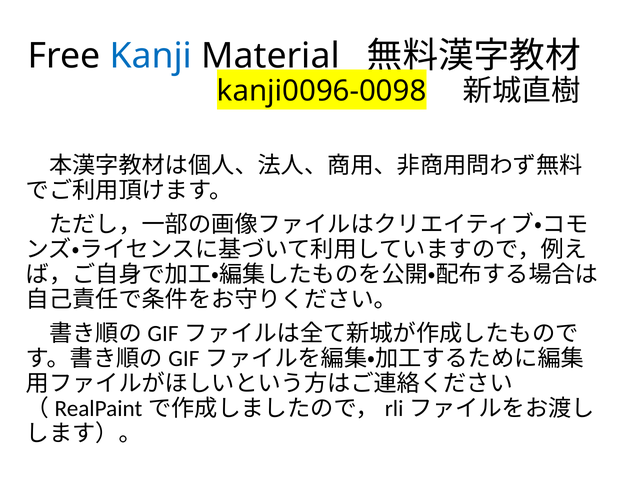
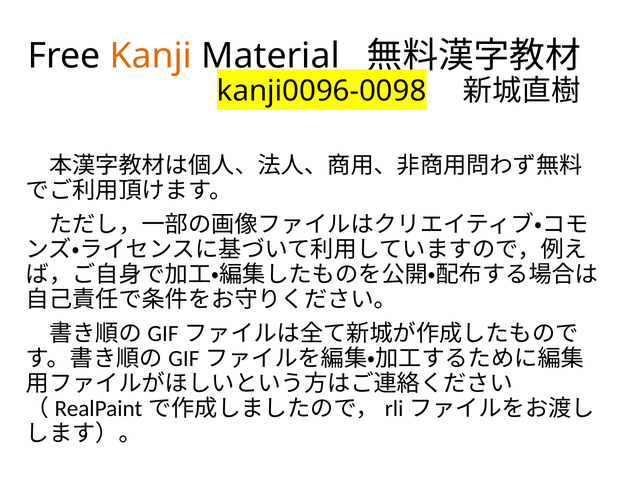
Kanji colour: blue -> orange
